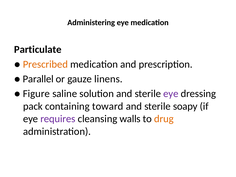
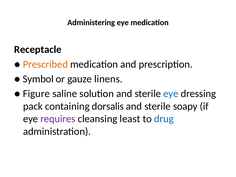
Particulate: Particulate -> Receptacle
Parallel: Parallel -> Symbol
eye at (171, 94) colour: purple -> blue
toward: toward -> dorsalis
walls: walls -> least
drug colour: orange -> blue
